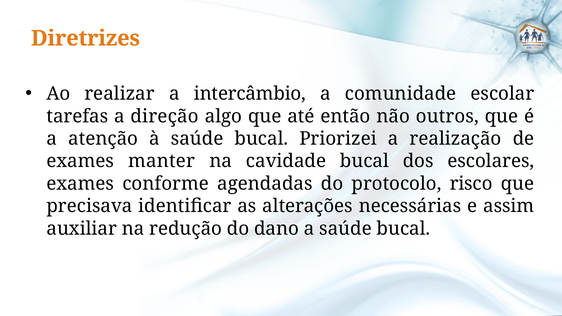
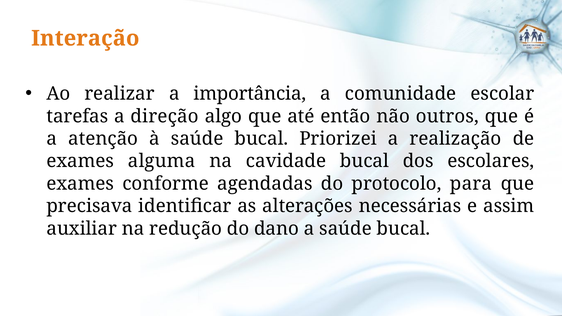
Diretrizes: Diretrizes -> Interação
intercâmbio: intercâmbio -> importância
manter: manter -> alguma
risco: risco -> para
